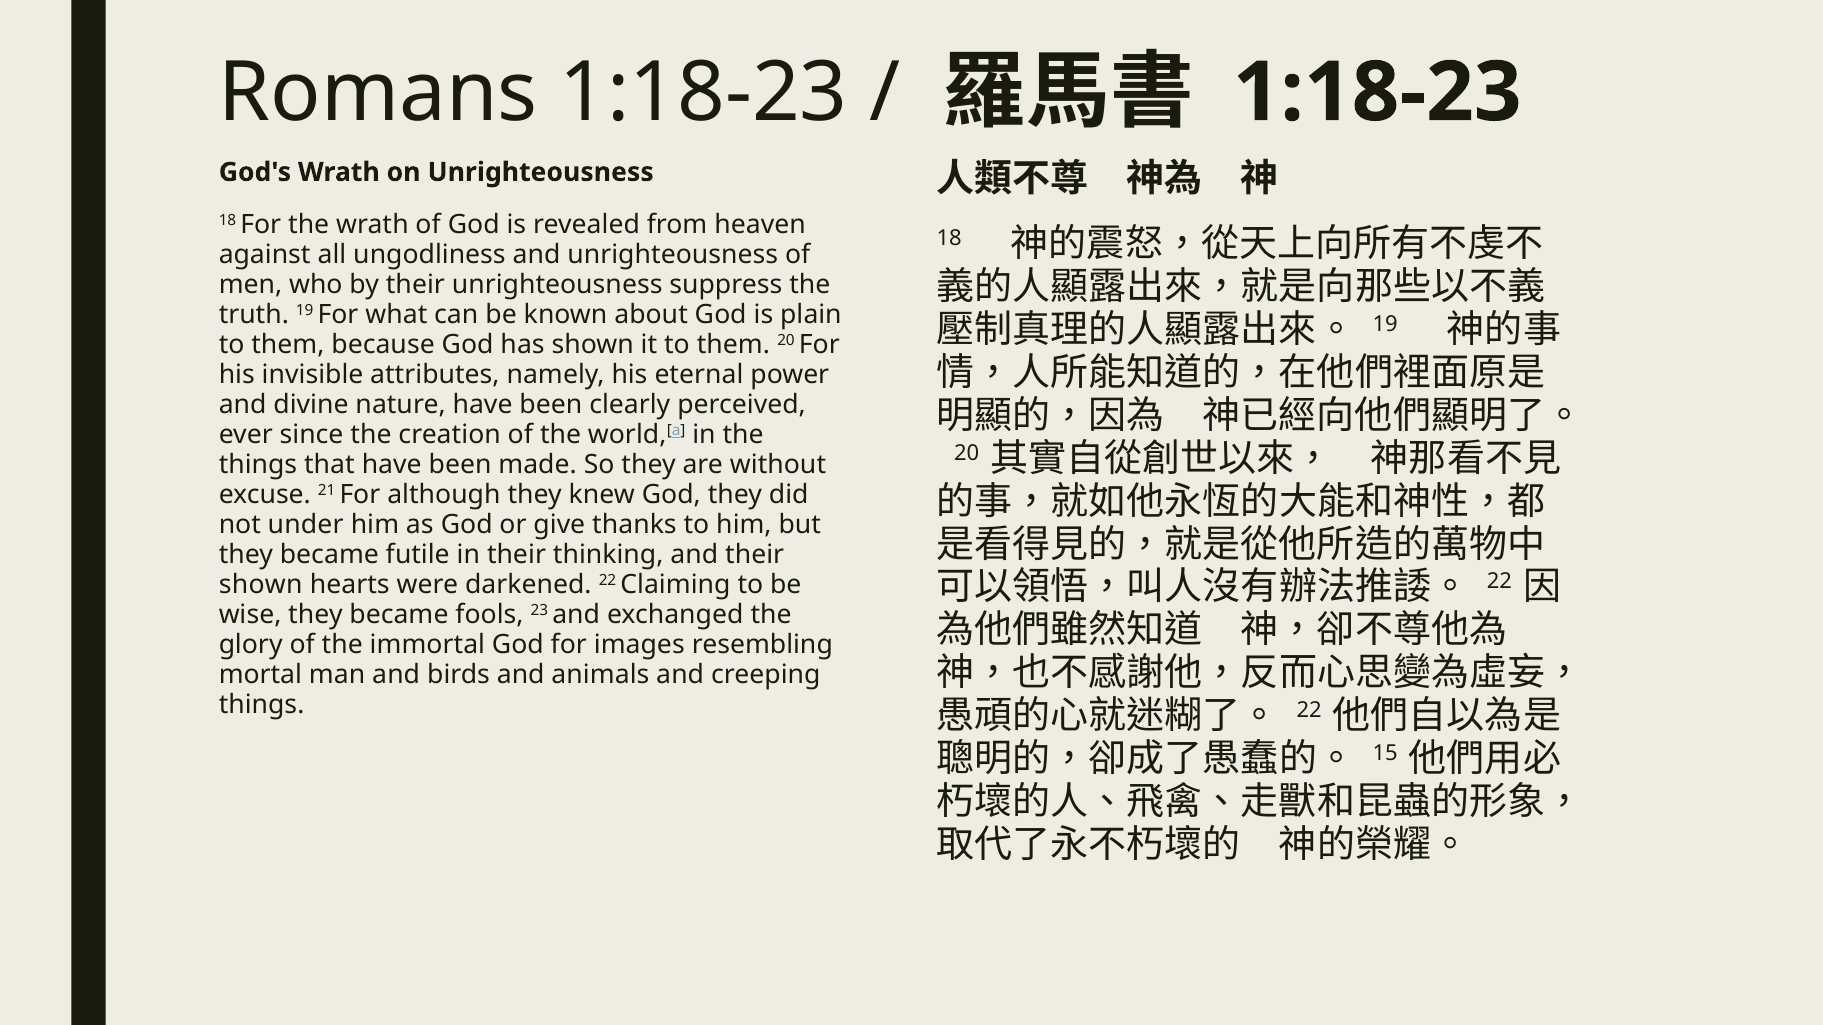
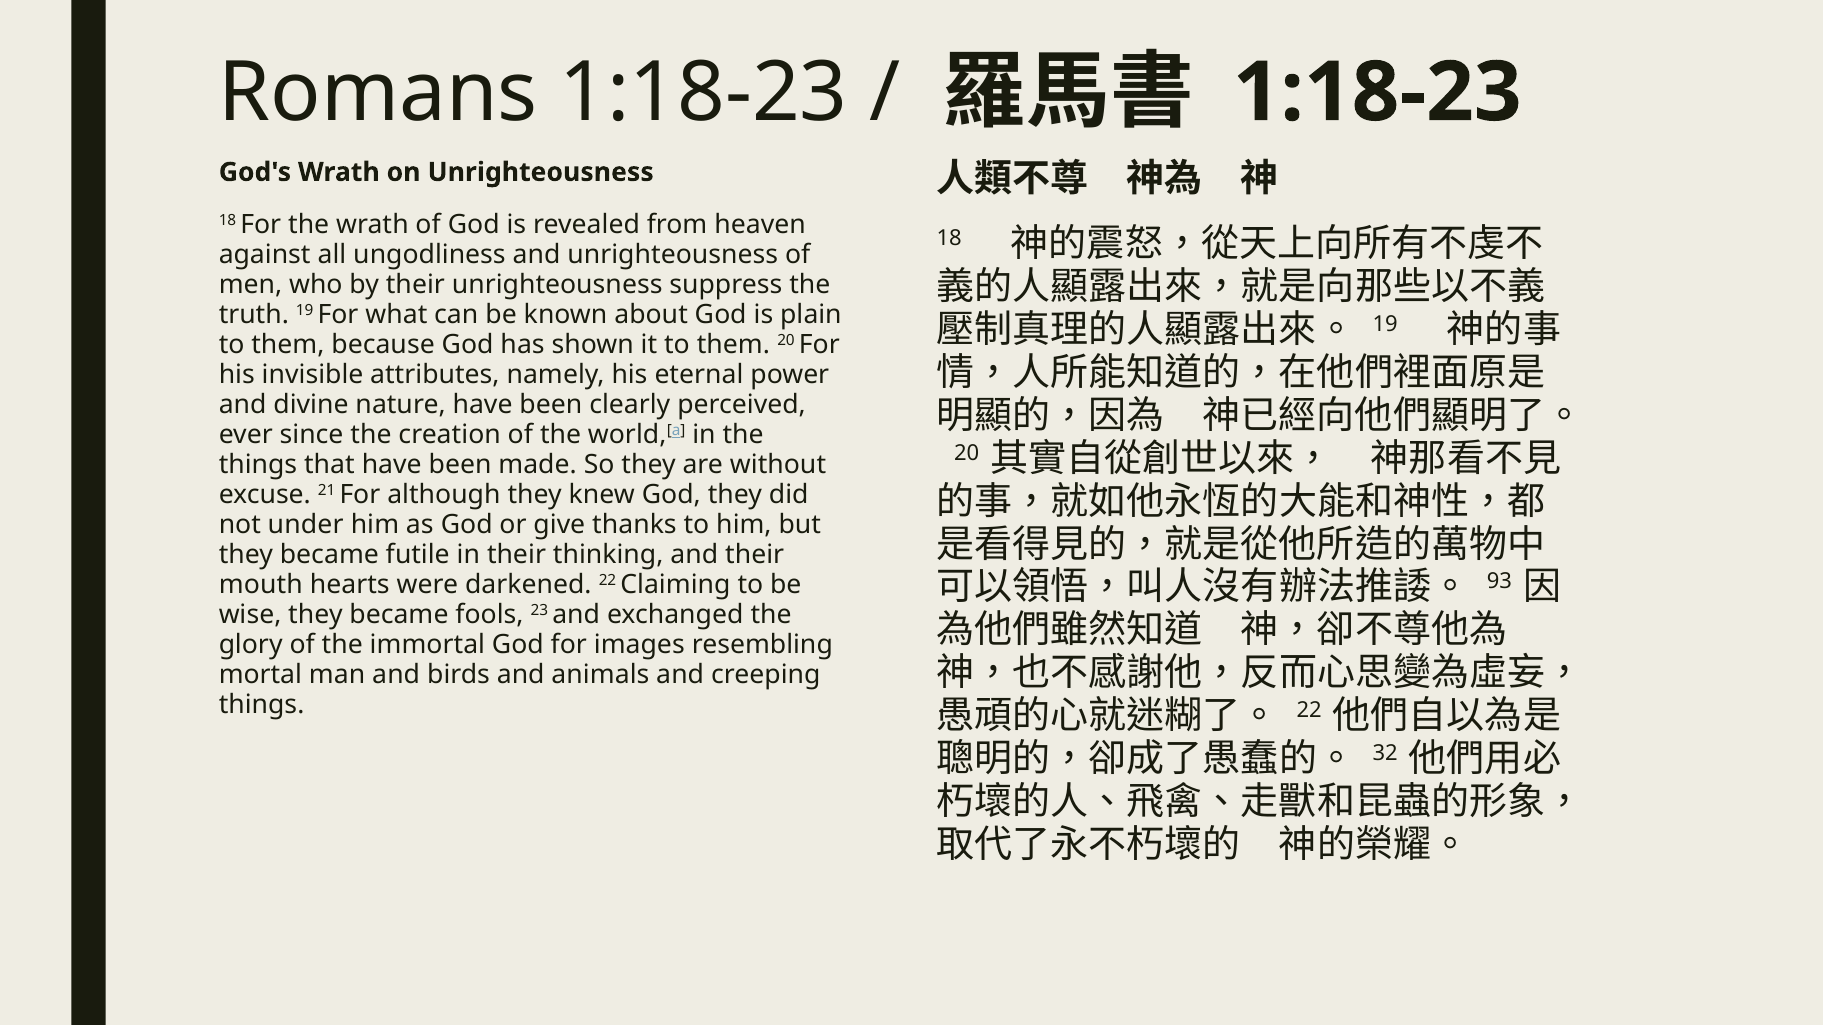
22 at (1499, 582): 22 -> 93
shown at (261, 585): shown -> mouth
15: 15 -> 32
